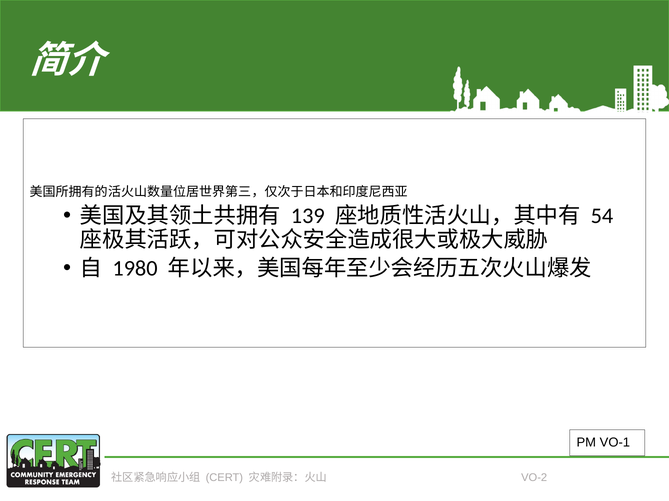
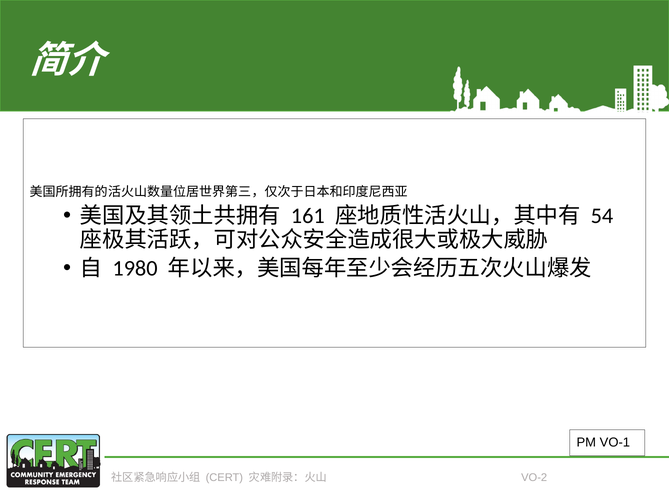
139: 139 -> 161
